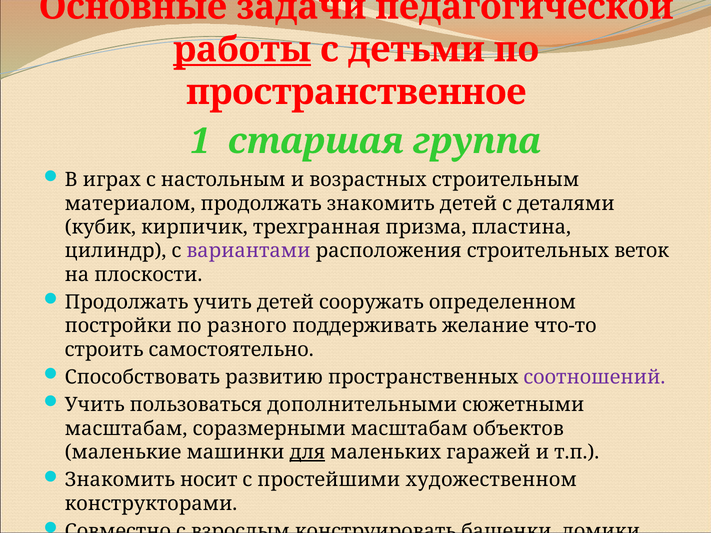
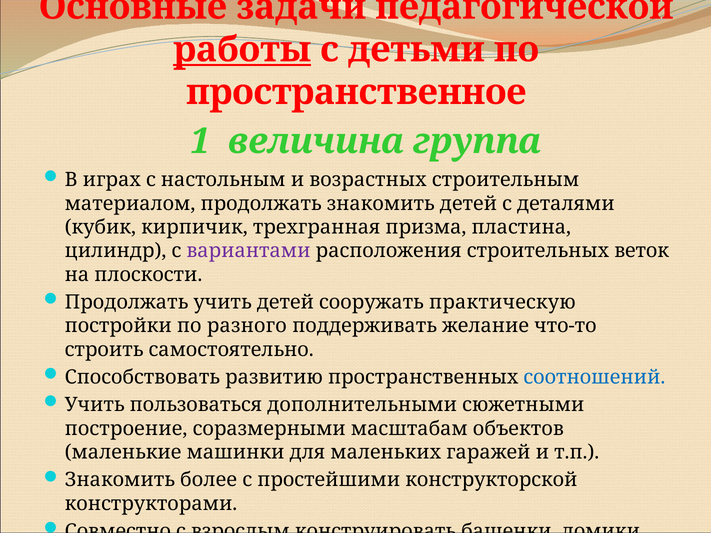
старшая: старшая -> величина
определенном: определенном -> практическую
соотношений colour: purple -> blue
масштабам at (126, 429): масштабам -> построение
для underline: present -> none
носит: носит -> более
художественном: художественном -> конструкторской
